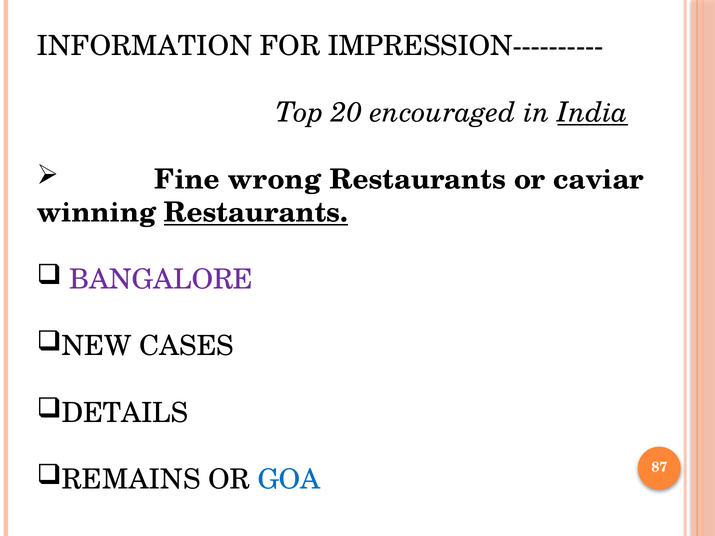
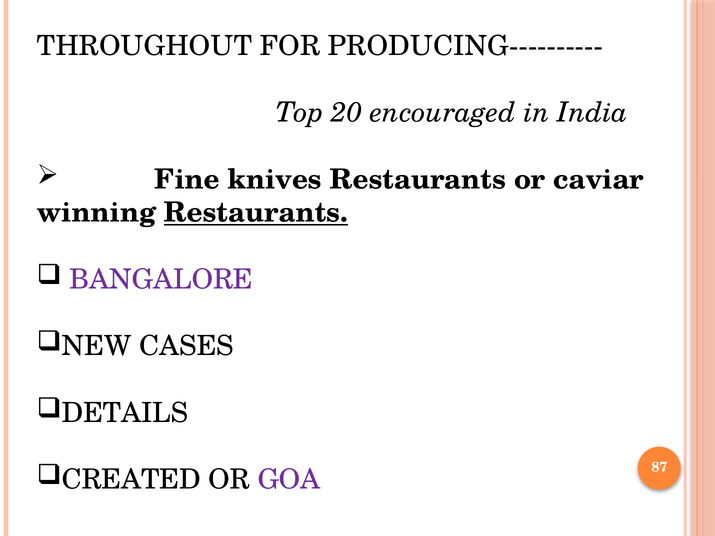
INFORMATION: INFORMATION -> THROUGHOUT
IMPRESSION----------: IMPRESSION---------- -> PRODUCING----------
India underline: present -> none
wrong: wrong -> knives
REMAINS: REMAINS -> CREATED
GOA colour: blue -> purple
